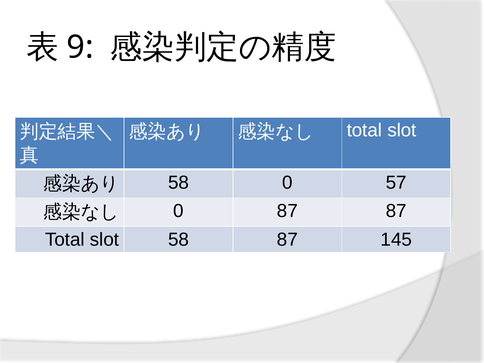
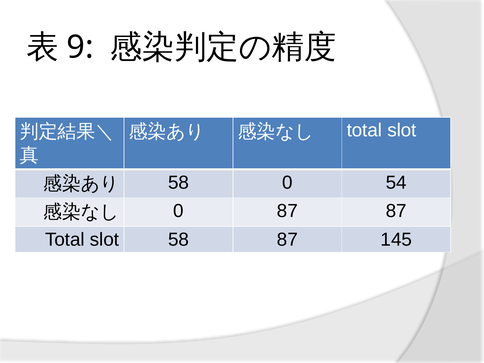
57: 57 -> 54
